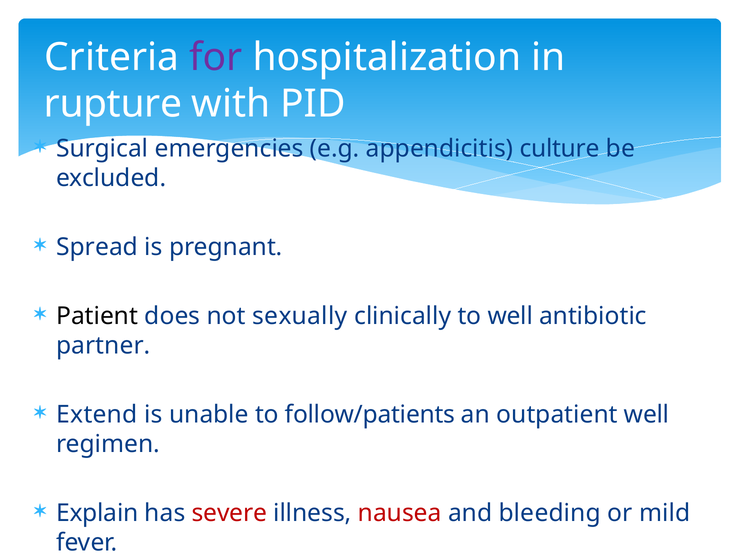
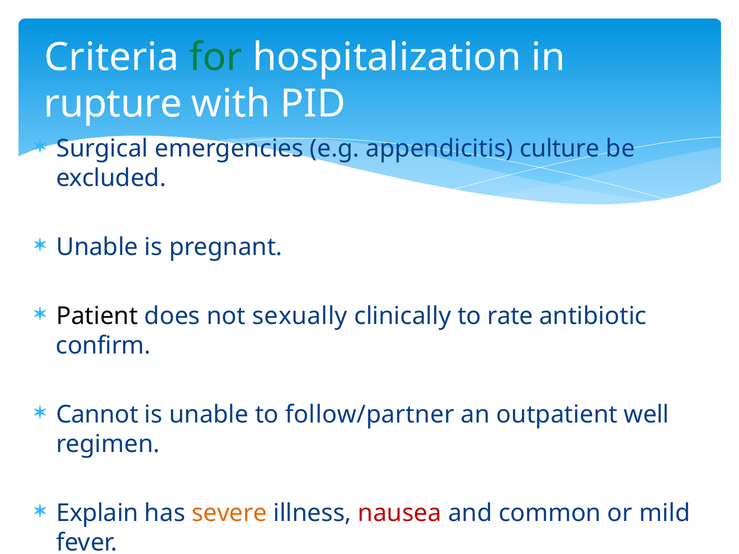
for colour: purple -> green
Spread at (97, 247): Spread -> Unable
to well: well -> rate
partner: partner -> confirm
Extend: Extend -> Cannot
follow/patients: follow/patients -> follow/partner
severe colour: red -> orange
bleeding: bleeding -> common
